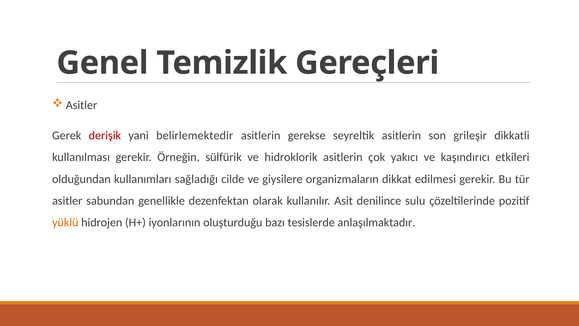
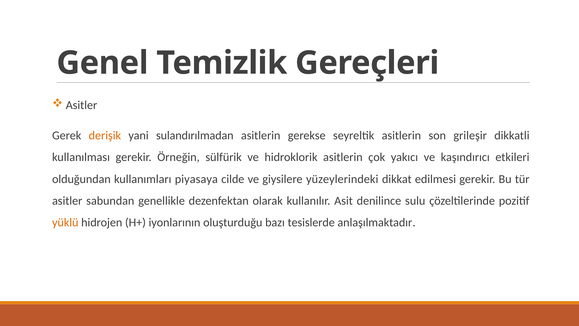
derişik colour: red -> orange
belirlemektedir: belirlemektedir -> sulandırılmadan
sağladığı: sağladığı -> piyasaya
organizmaların: organizmaların -> yüzeylerindeki
